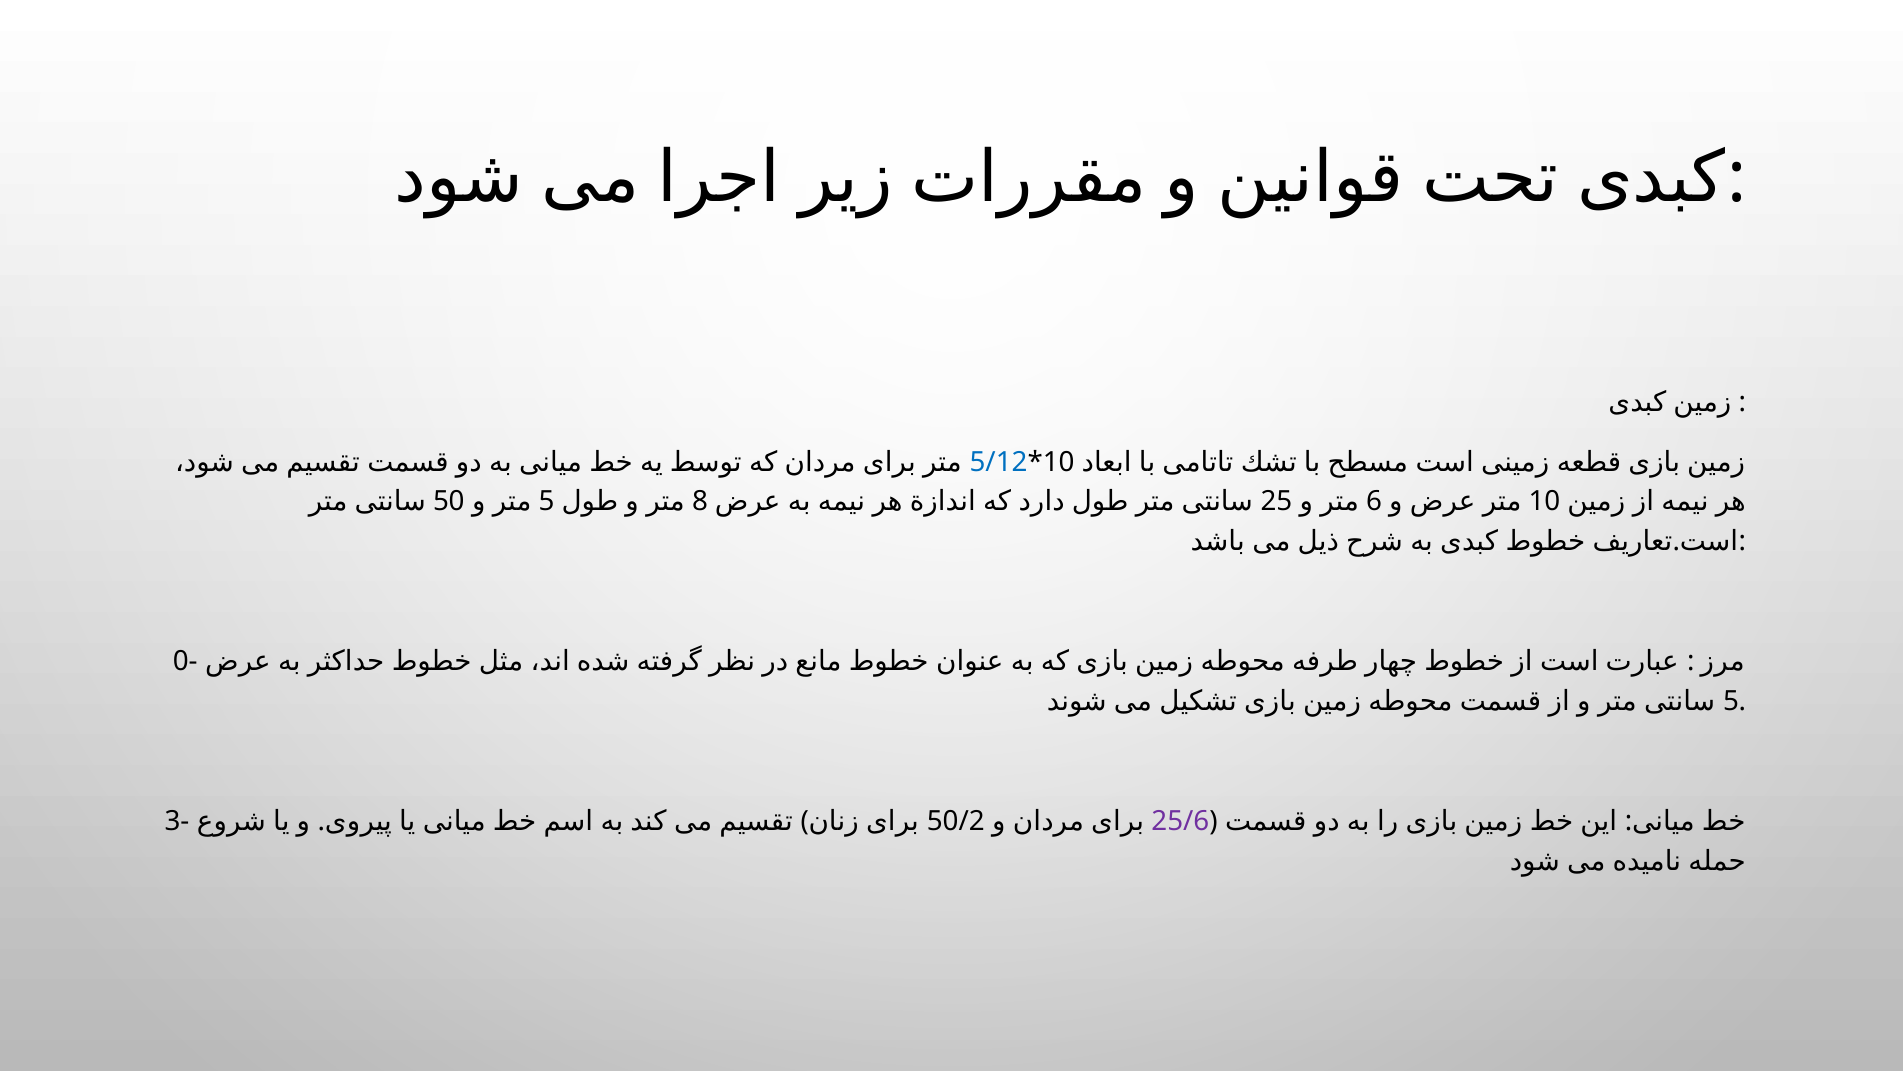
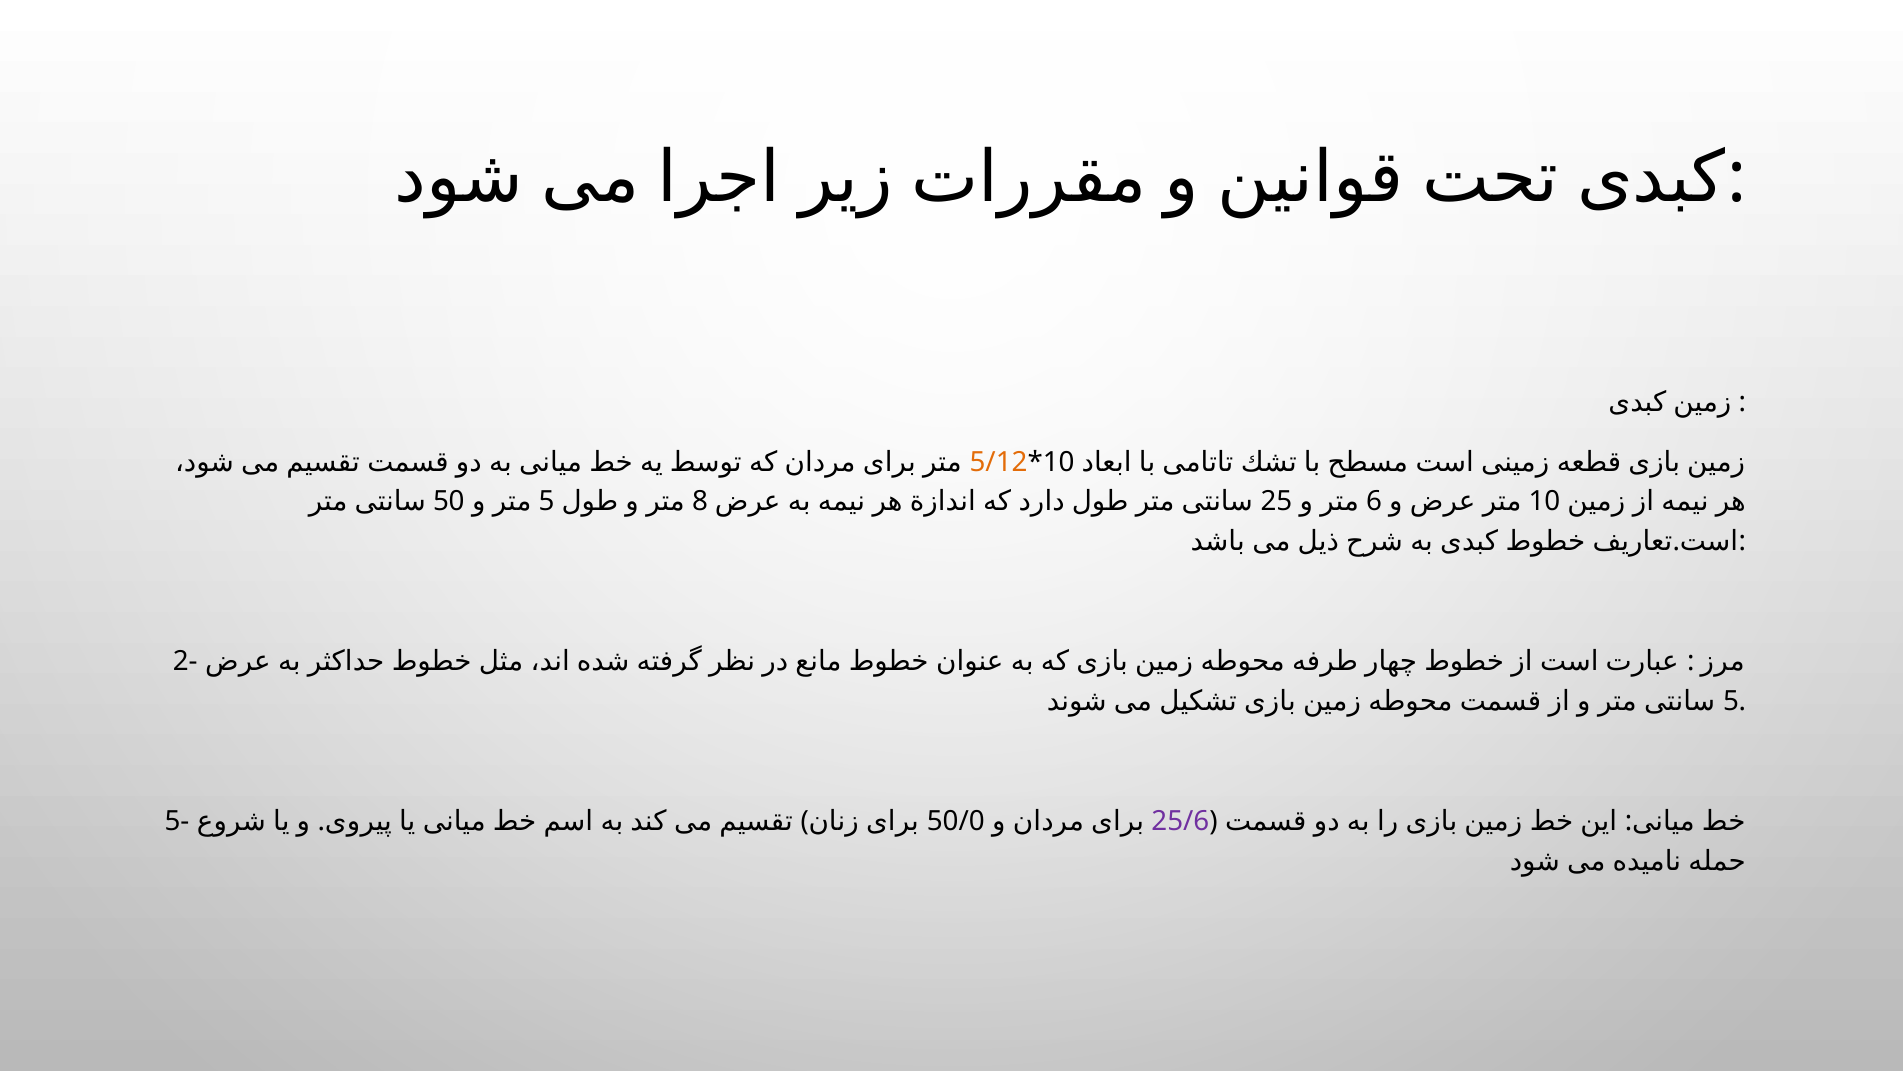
5/12 colour: blue -> orange
0-: 0- -> 2-
3-: 3- -> 5-
50/2: 50/2 -> 50/0
